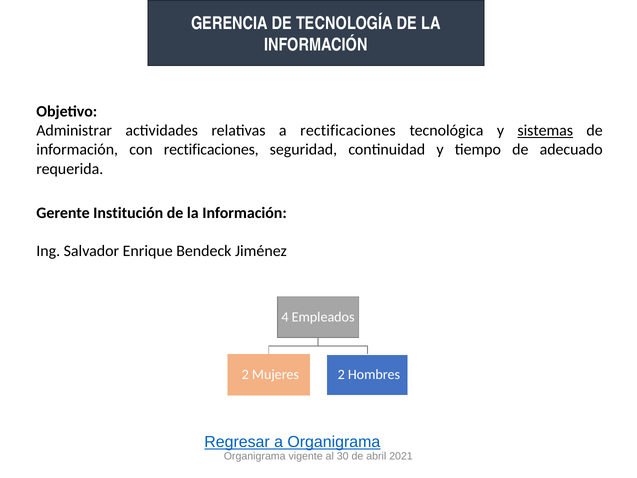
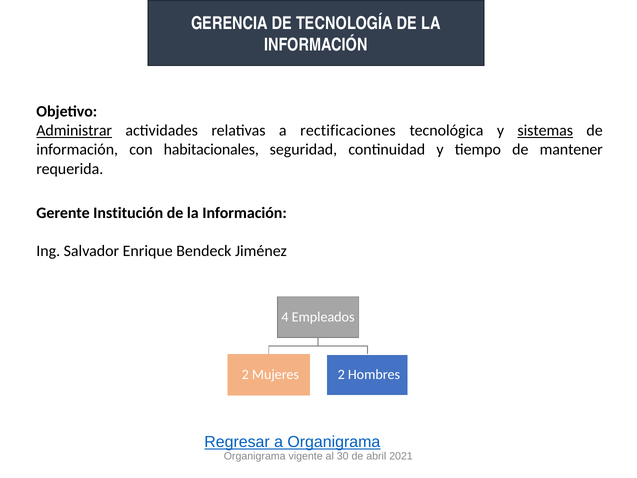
Administrar underline: none -> present
con rectificaciones: rectificaciones -> habitacionales
adecuado: adecuado -> mantener
